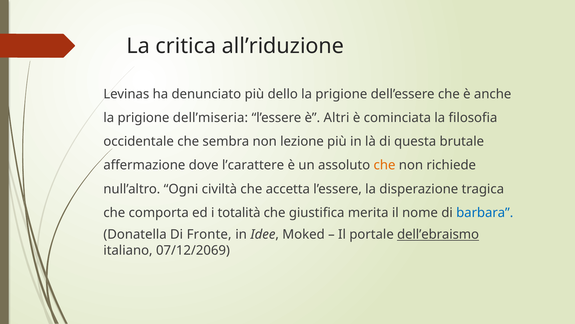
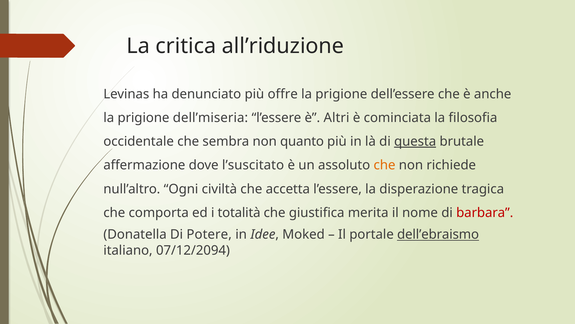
dello: dello -> offre
lezione: lezione -> quanto
questa underline: none -> present
l’carattere: l’carattere -> l’suscitato
barbara colour: blue -> red
Fronte: Fronte -> Potere
07/12/2069: 07/12/2069 -> 07/12/2094
